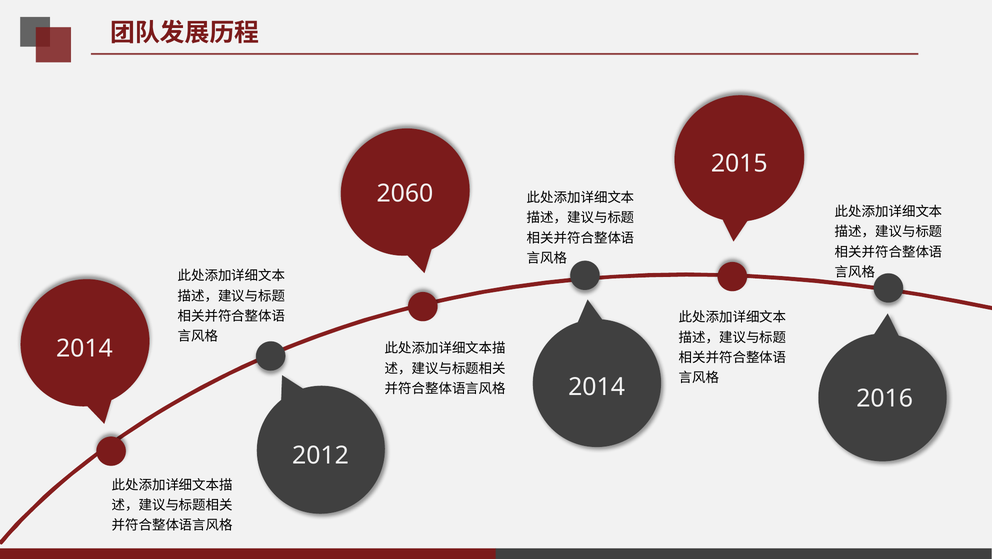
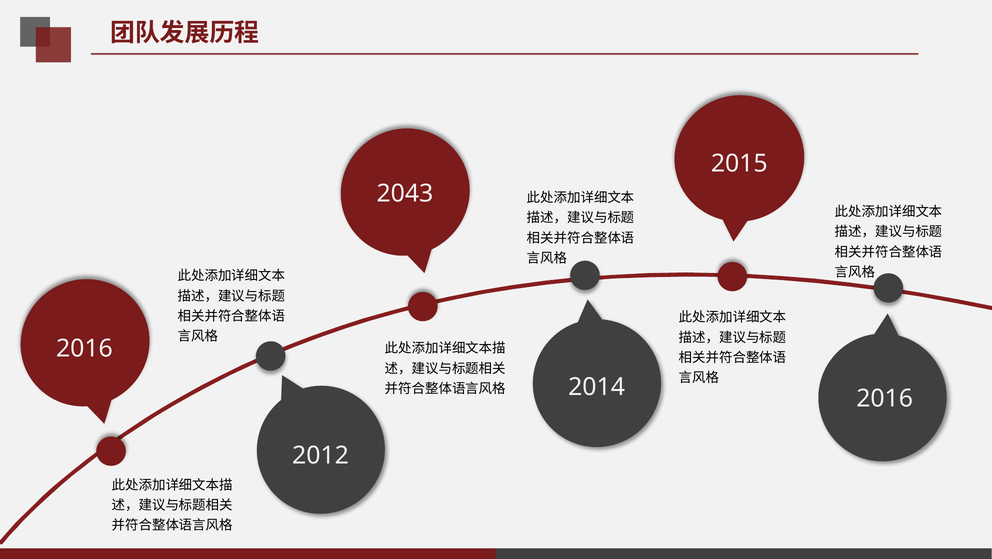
2060: 2060 -> 2043
2014 at (84, 349): 2014 -> 2016
